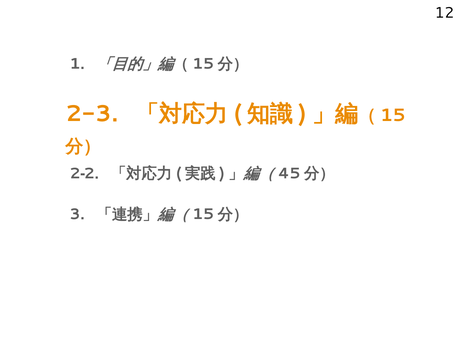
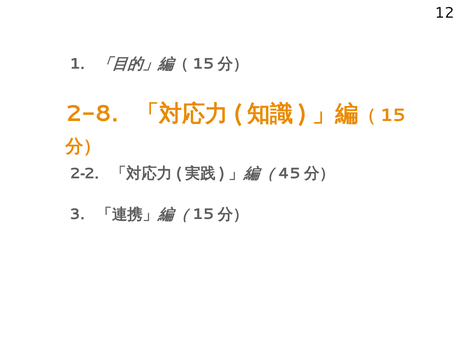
2-3: 2-3 -> 2-8
